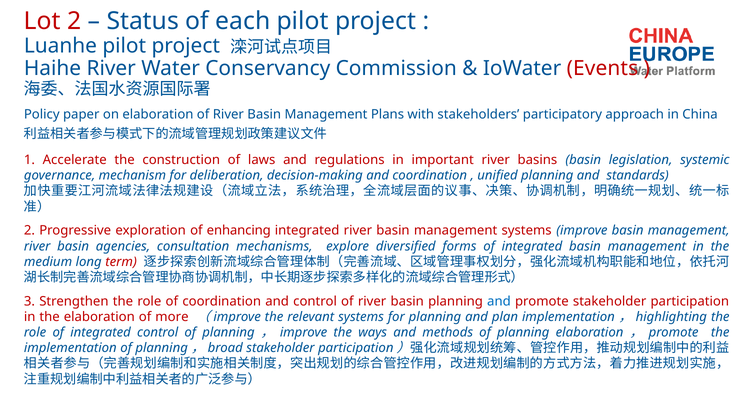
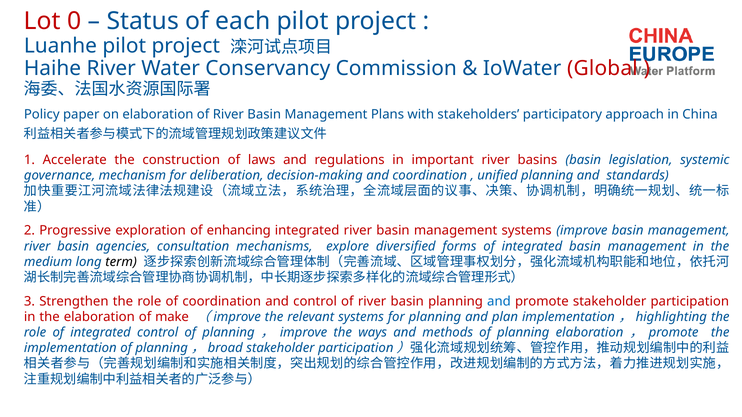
Lot 2: 2 -> 0
Events: Events -> Global
term colour: red -> black
more: more -> make
